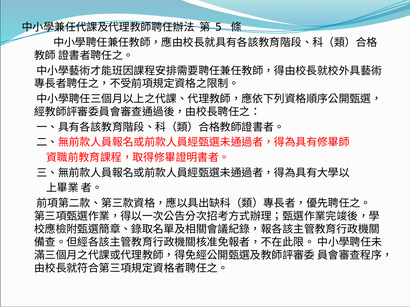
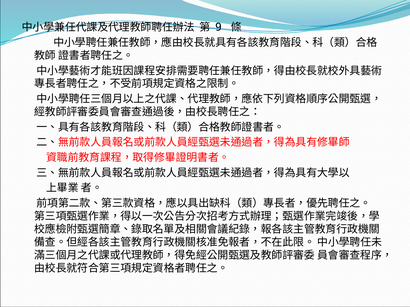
5: 5 -> 9
